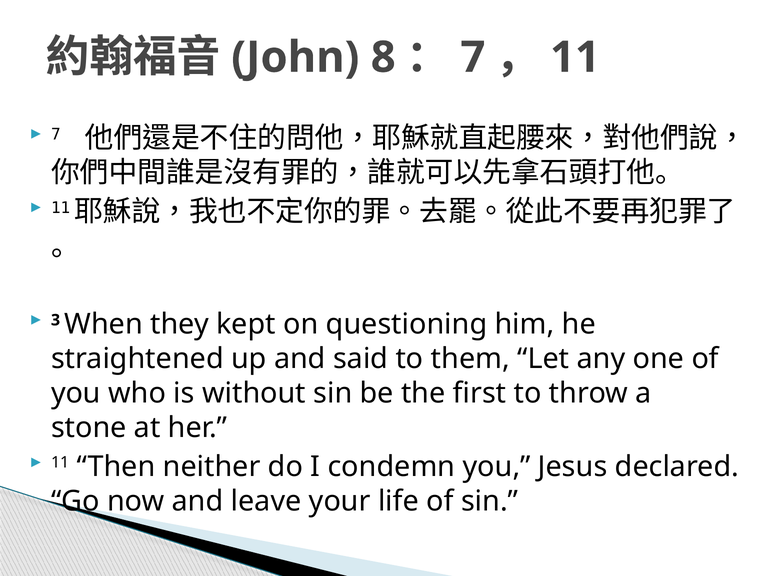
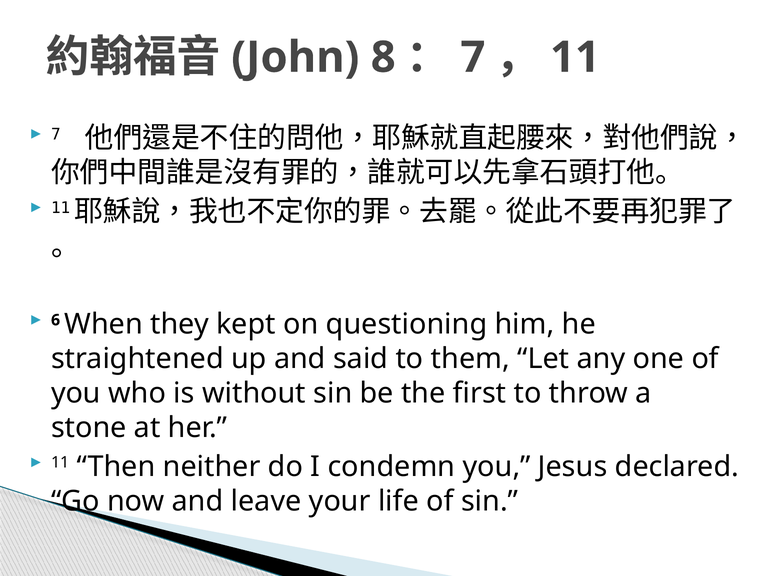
3: 3 -> 6
